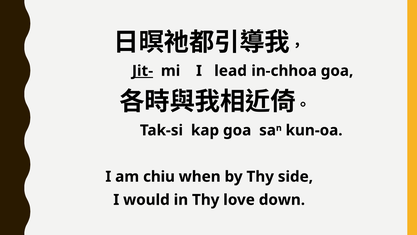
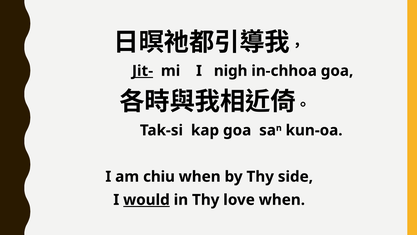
lead: lead -> nigh
would underline: none -> present
love down: down -> when
